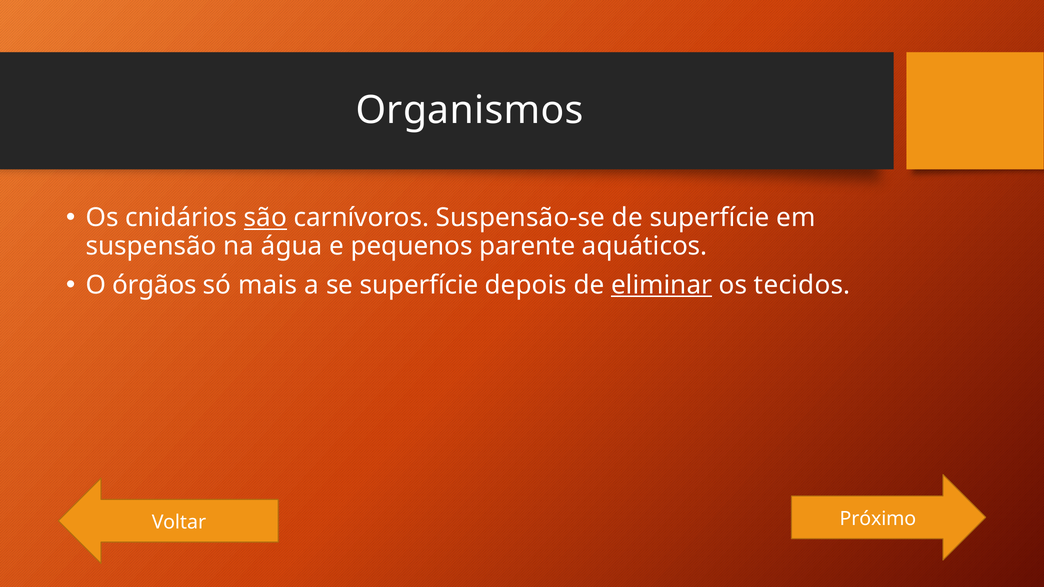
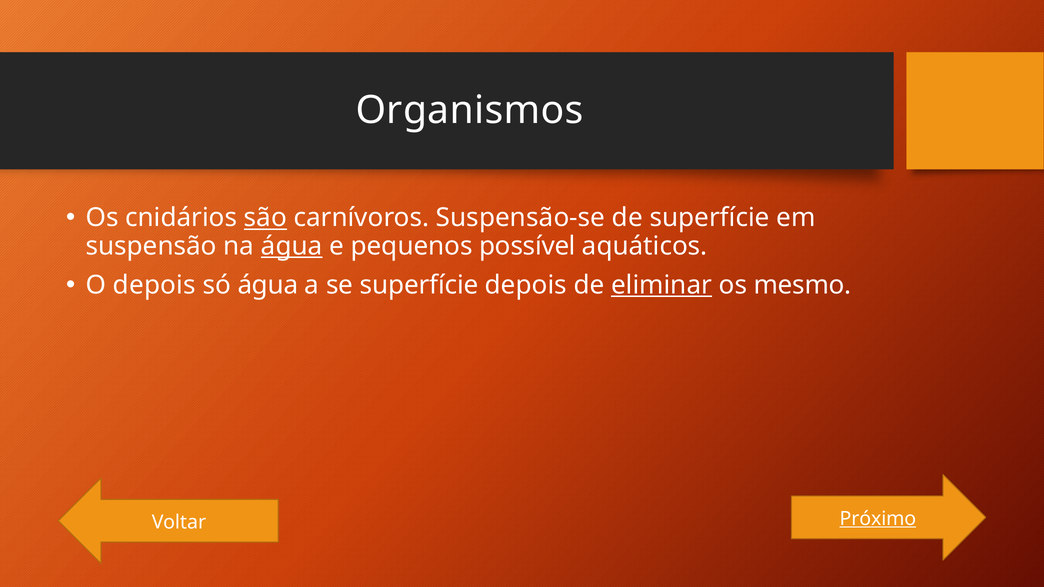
água at (292, 246) underline: none -> present
parente: parente -> possível
O órgãos: órgãos -> depois
só mais: mais -> água
tecidos: tecidos -> mesmo
Próximo underline: none -> present
